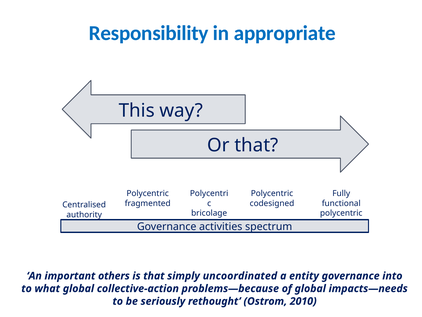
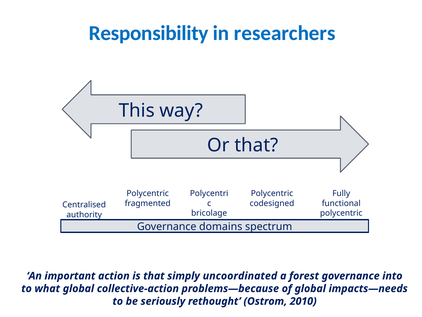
appropriate: appropriate -> researchers
activities: activities -> domains
others: others -> action
entity: entity -> forest
